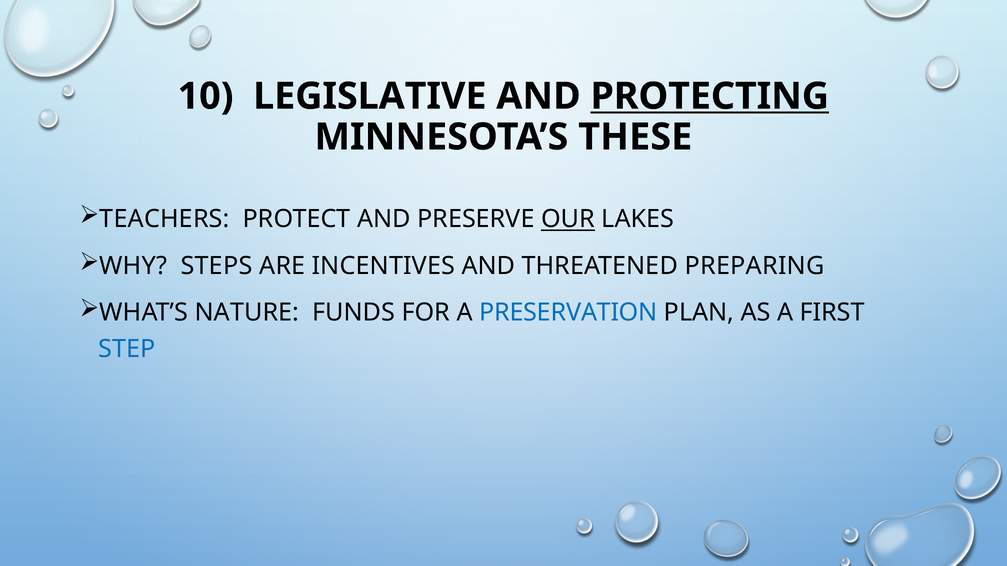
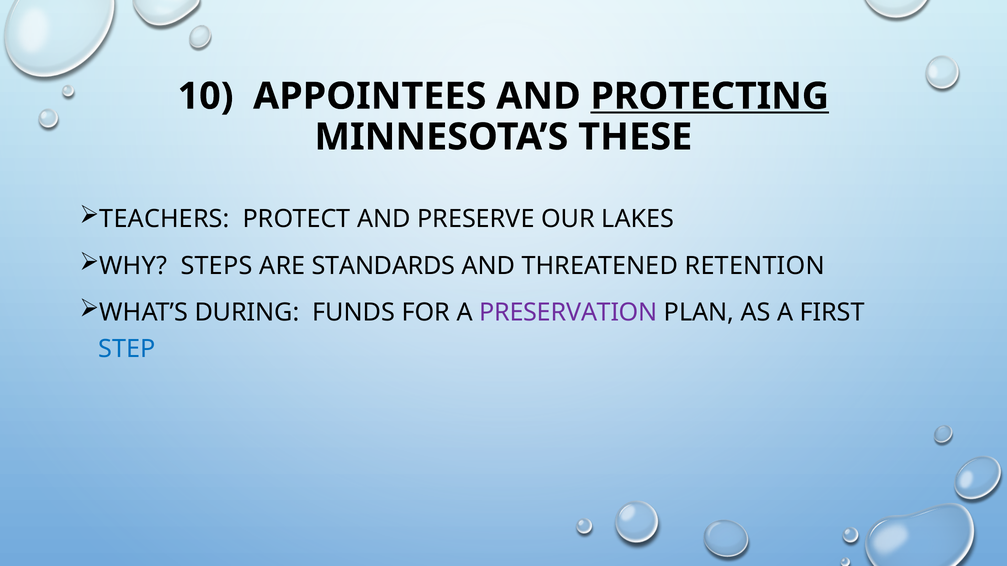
LEGISLATIVE: LEGISLATIVE -> APPOINTEES
OUR underline: present -> none
INCENTIVES: INCENTIVES -> STANDARDS
PREPARING: PREPARING -> RETENTION
NATURE: NATURE -> DURING
PRESERVATION colour: blue -> purple
